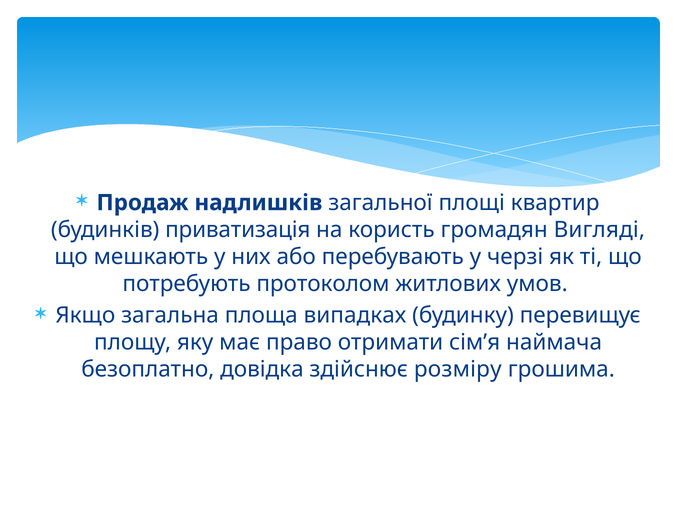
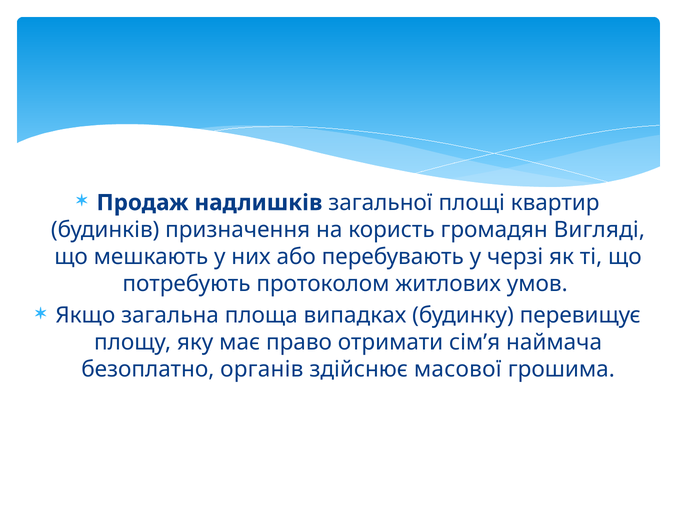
приватизація: приватизація -> призначення
довідка: довідка -> органів
розміру: розміру -> масової
